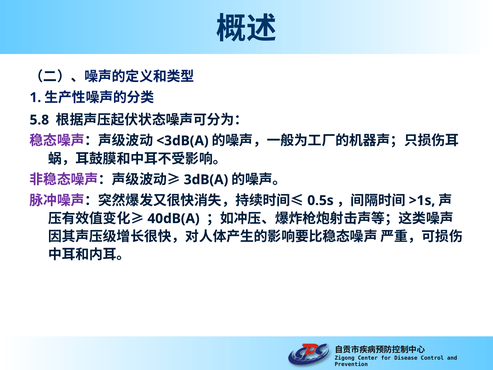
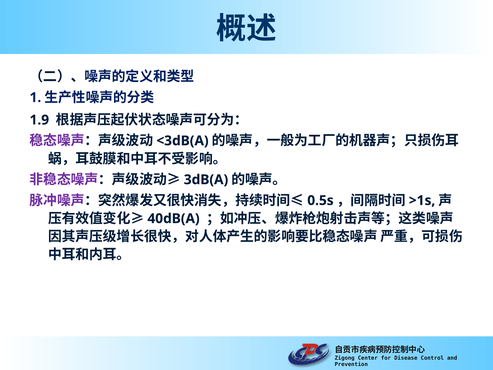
5.8: 5.8 -> 1.9
